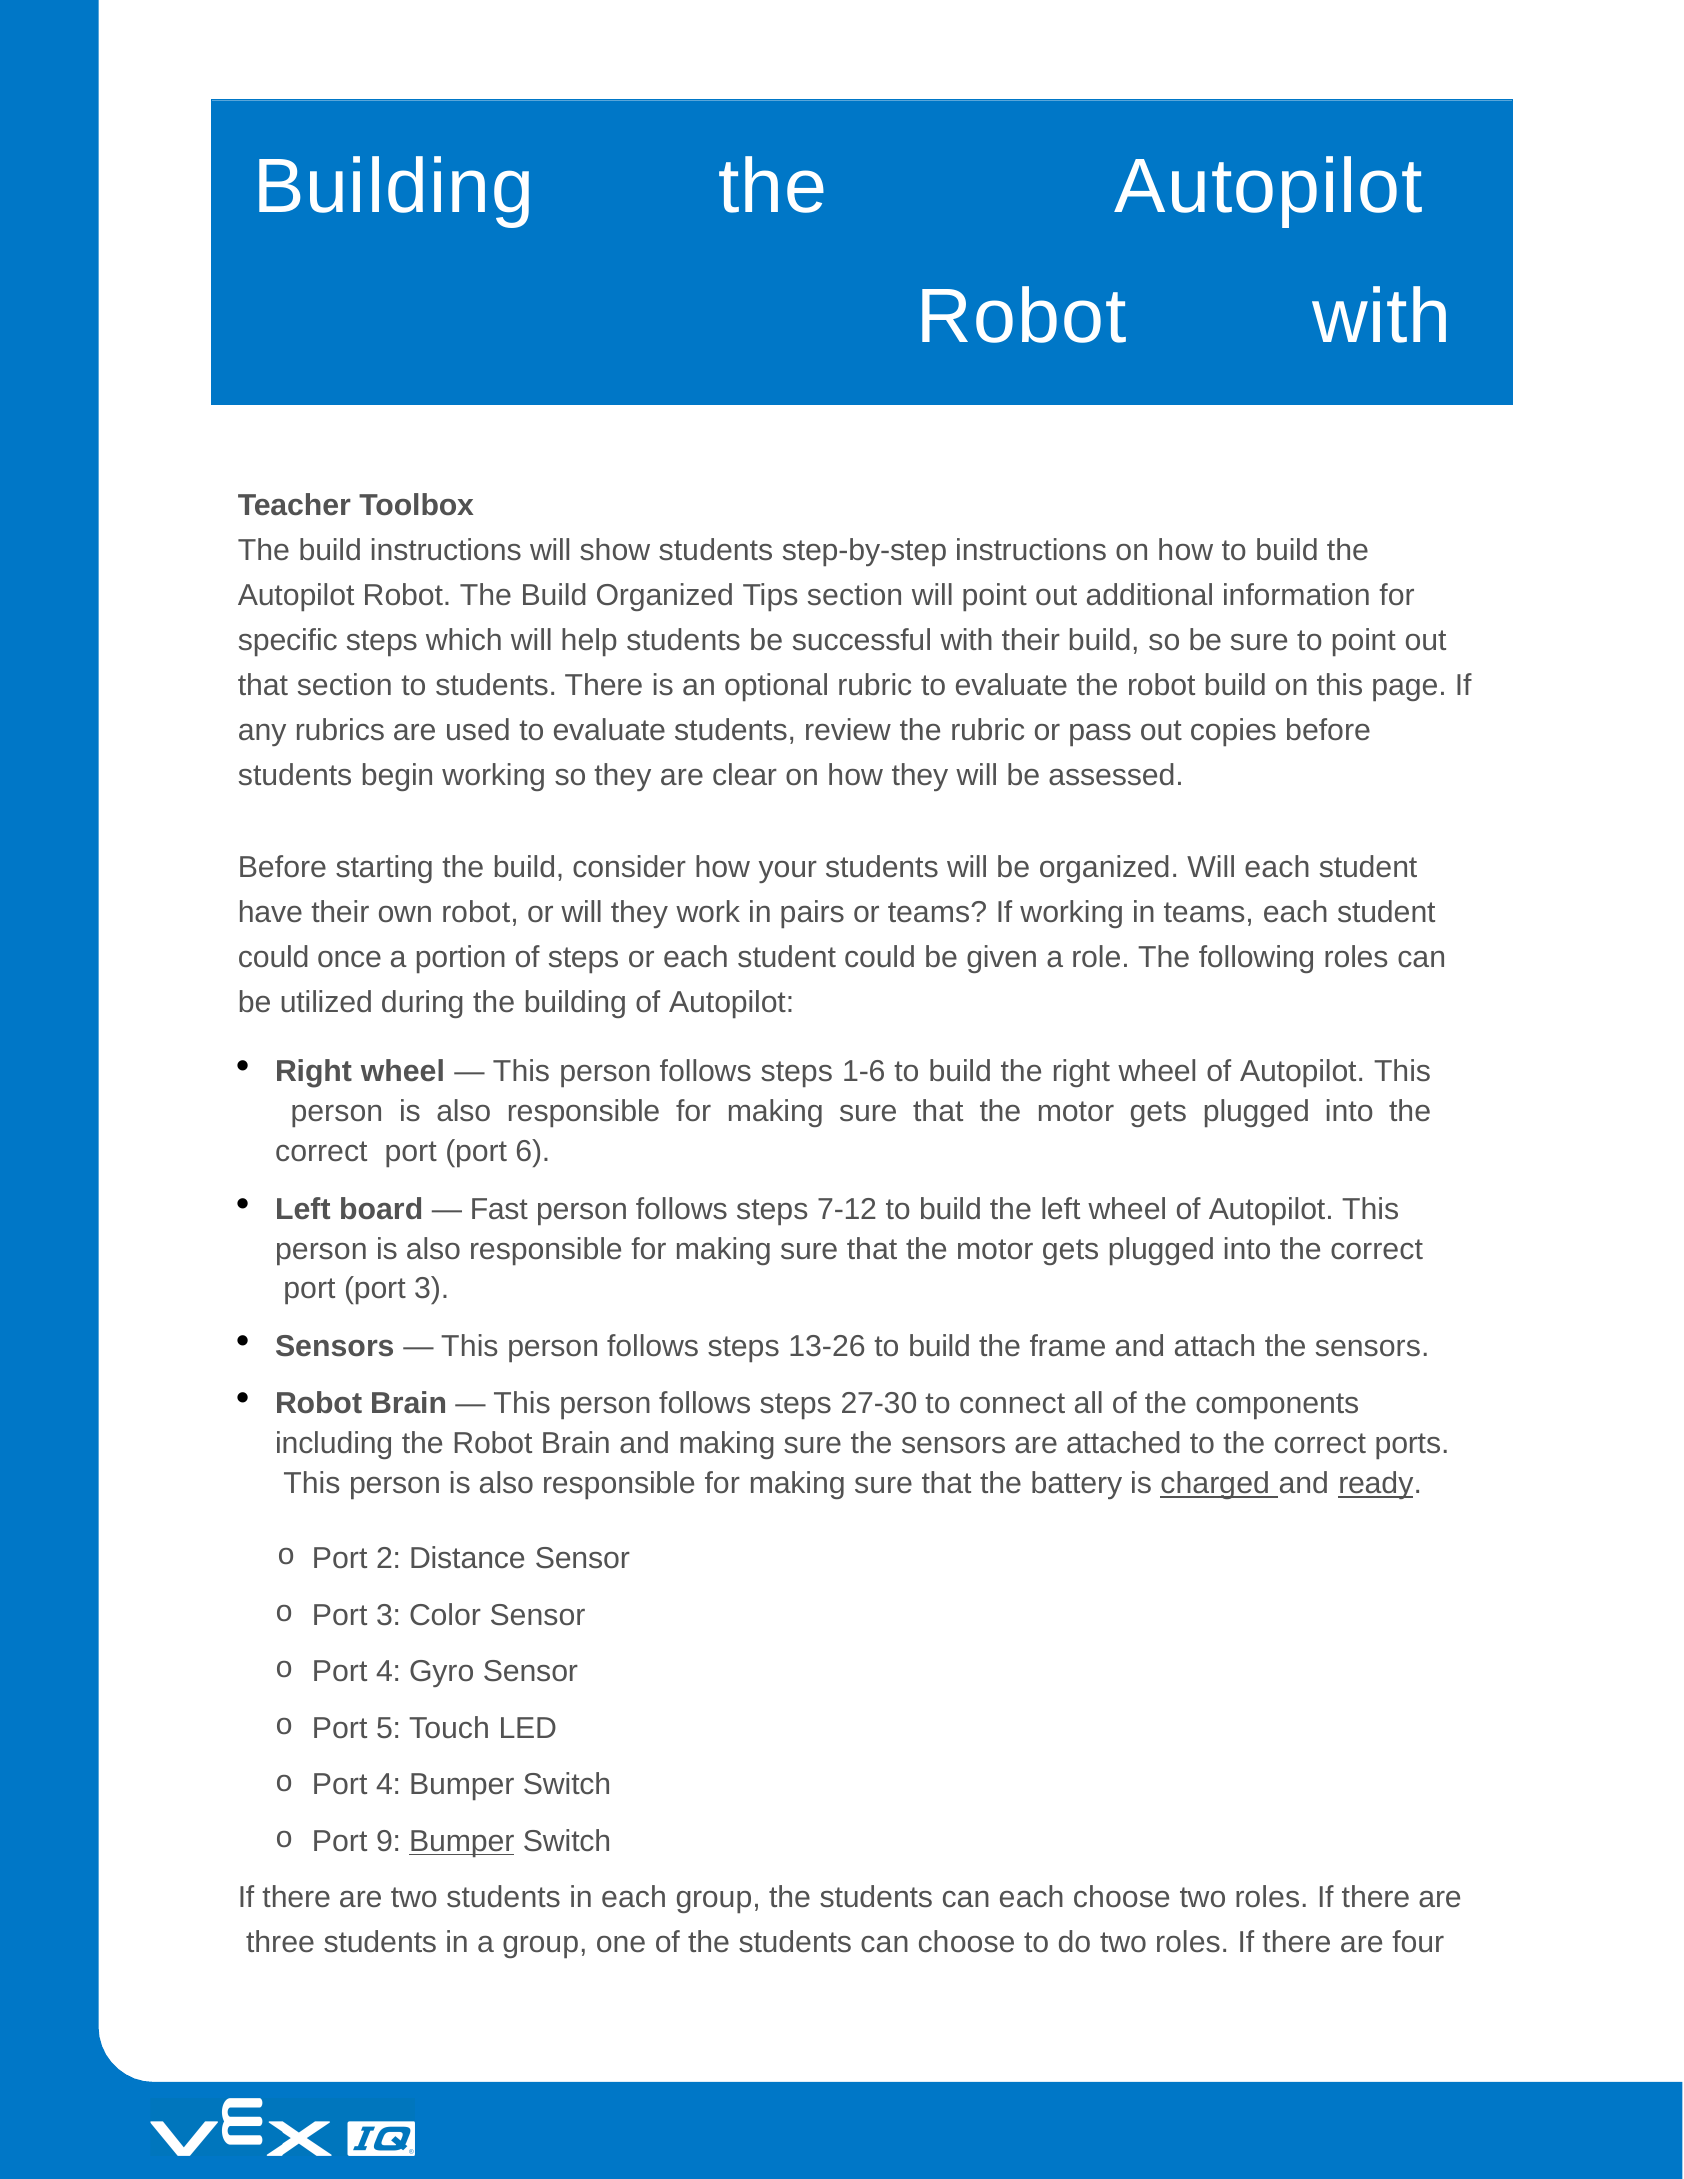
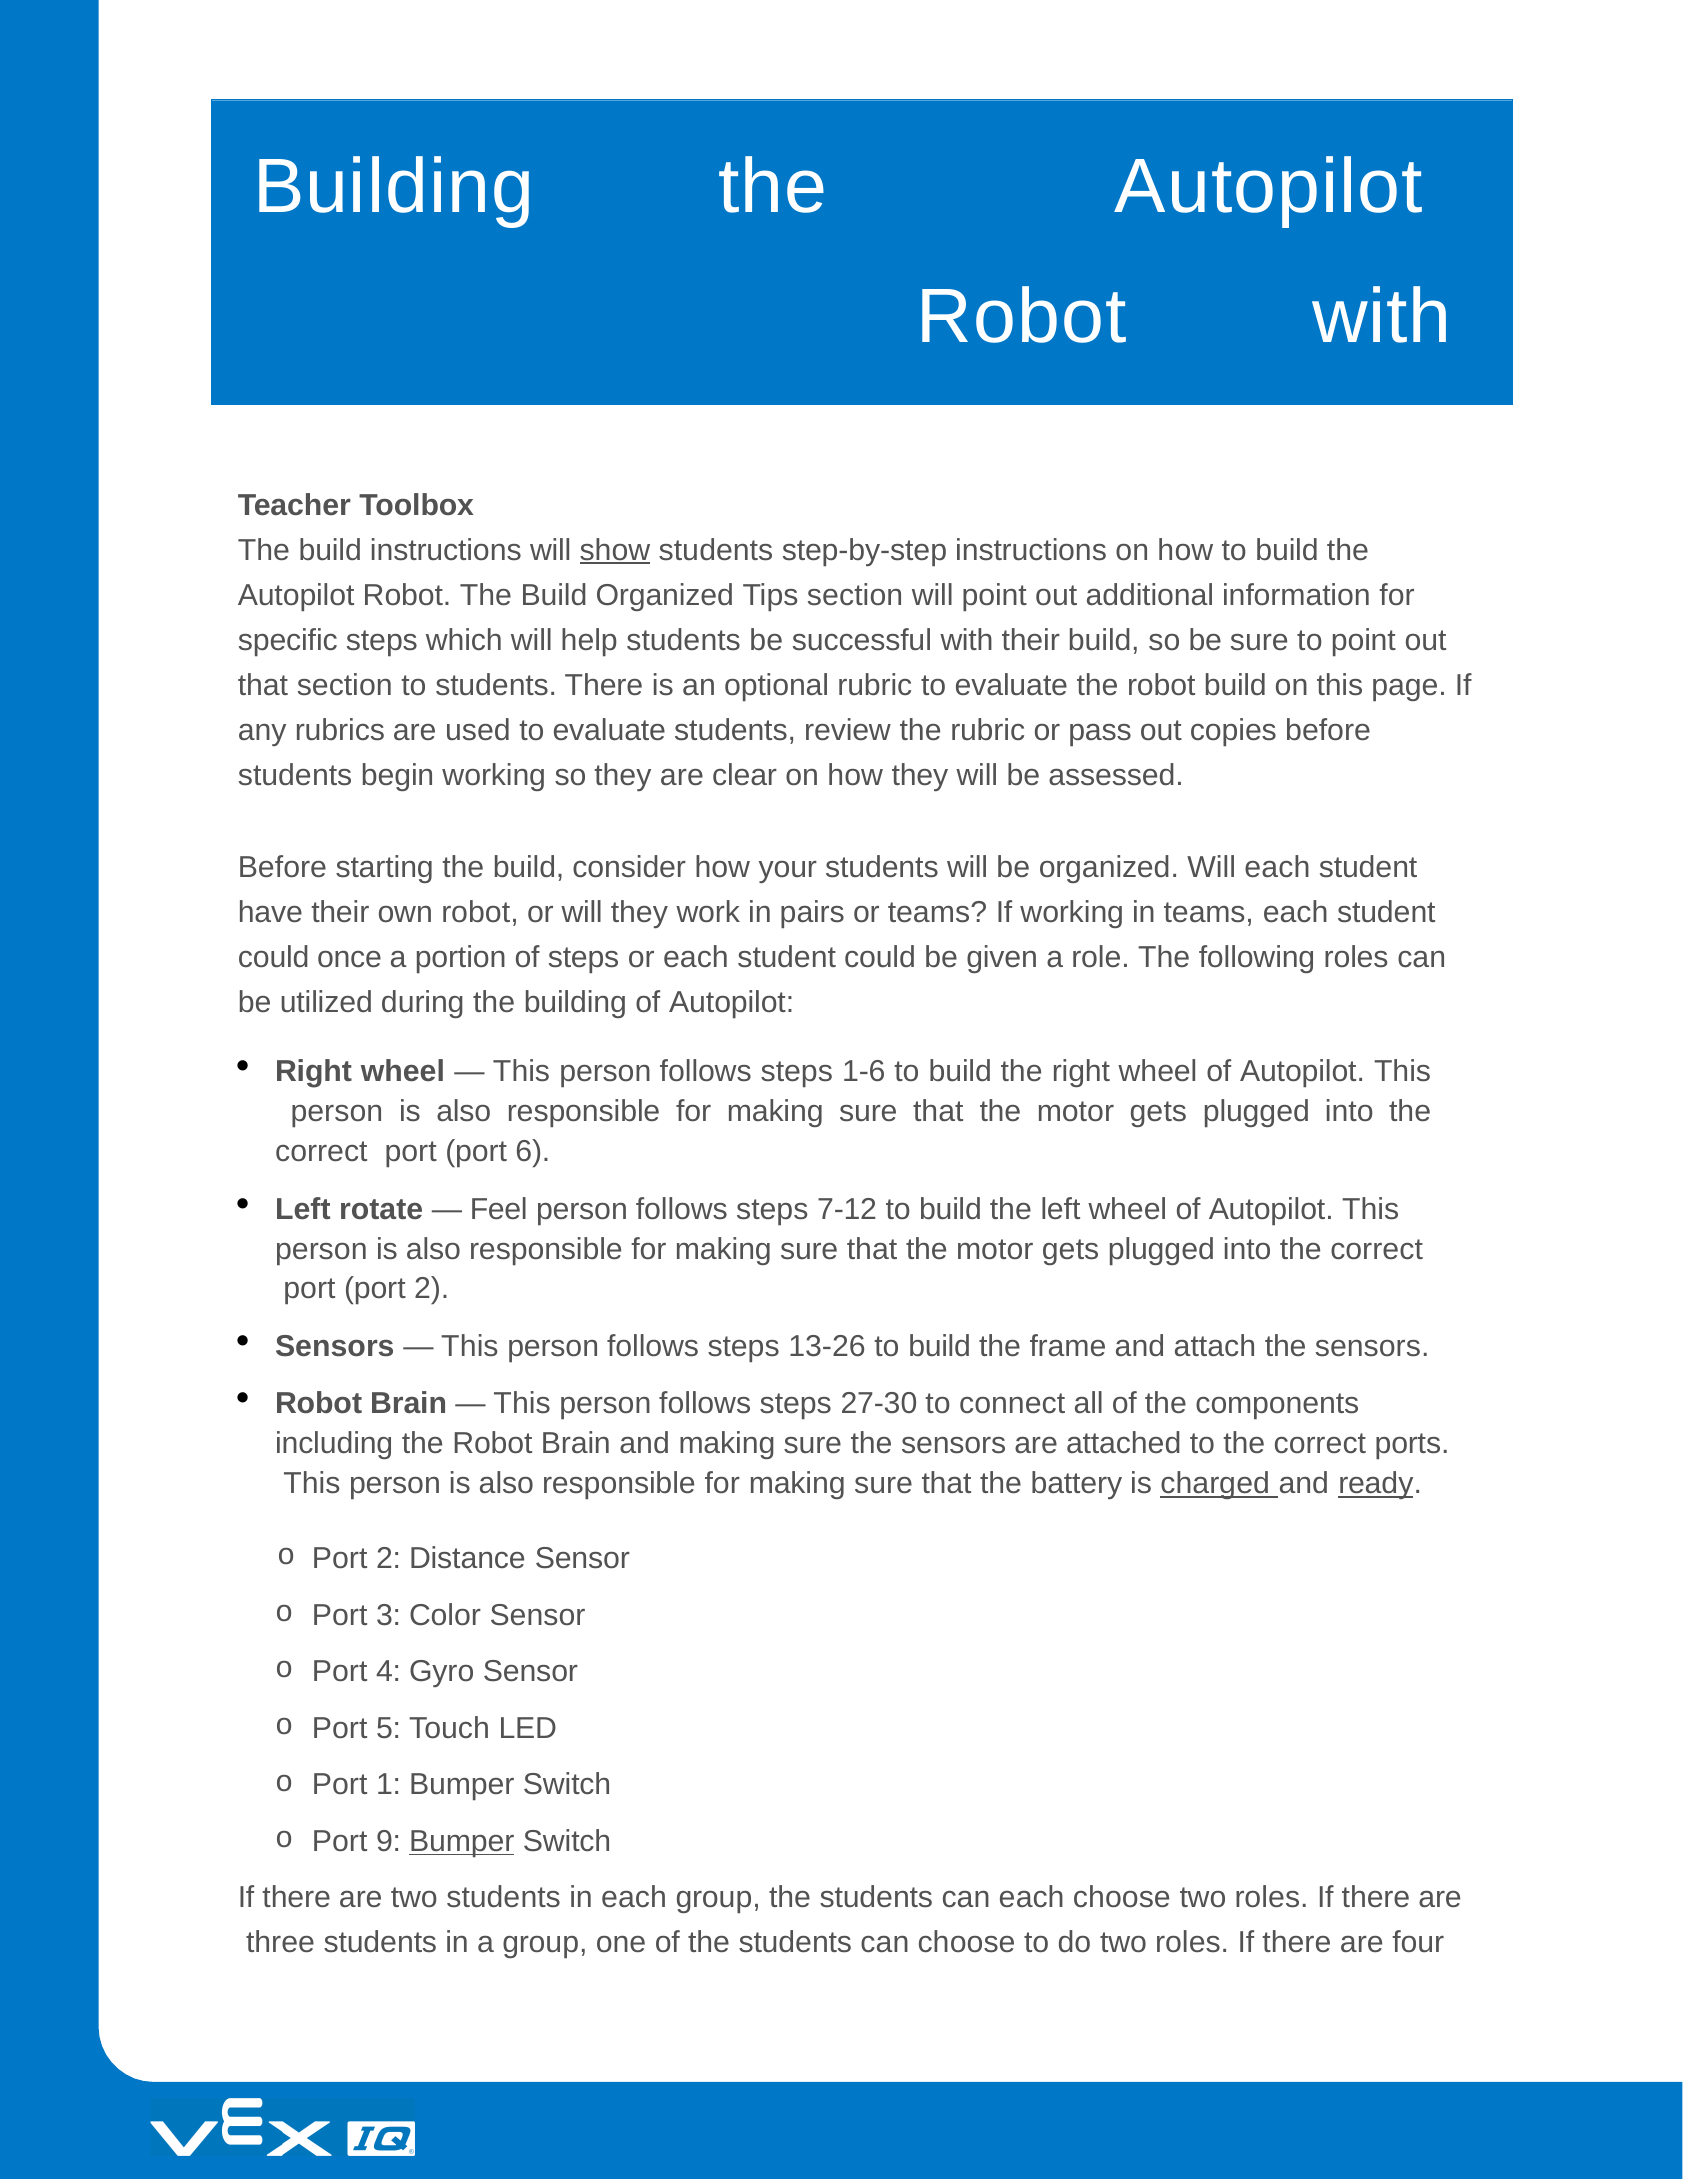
show underline: none -> present
board: board -> rotate
Fast: Fast -> Feel
port port 3: 3 -> 2
4 at (389, 1785): 4 -> 1
